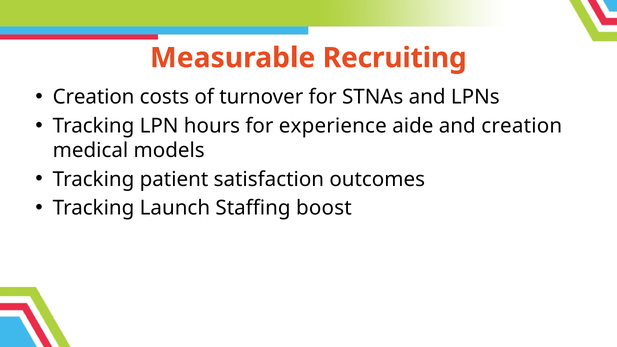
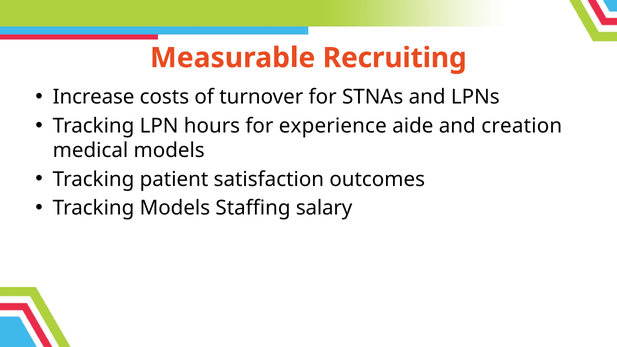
Creation at (94, 97): Creation -> Increase
Tracking Launch: Launch -> Models
boost: boost -> salary
